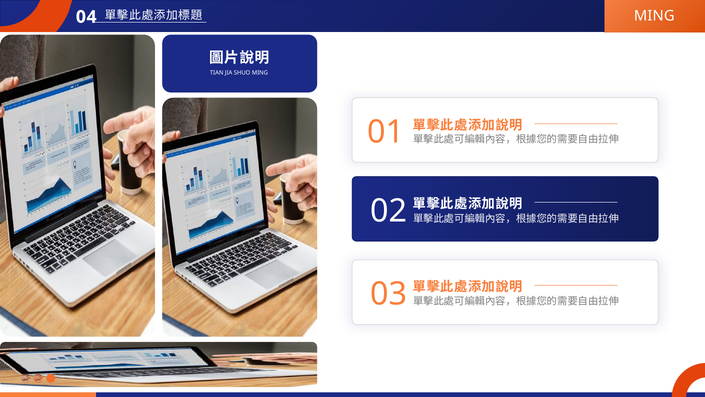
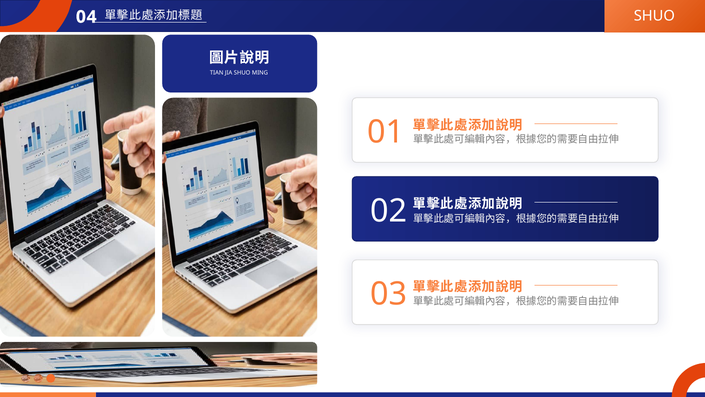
MING at (654, 16): MING -> SHUO
